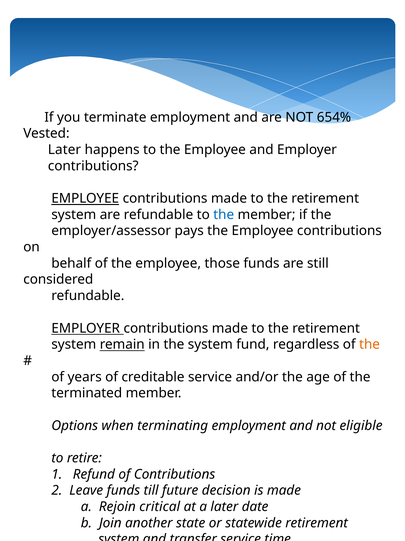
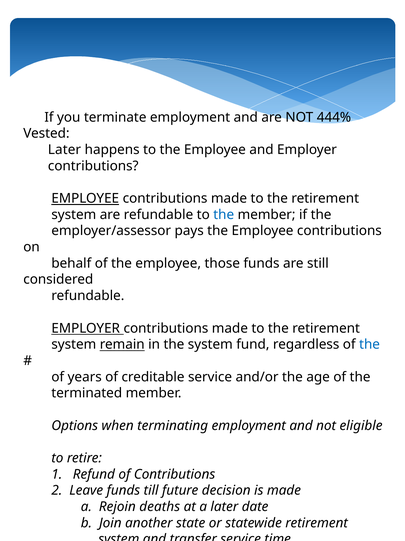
654%: 654% -> 444%
the at (370, 344) colour: orange -> blue
critical: critical -> deaths
